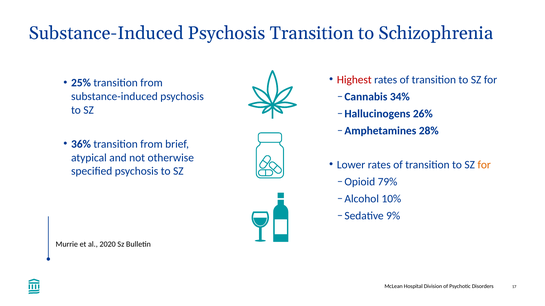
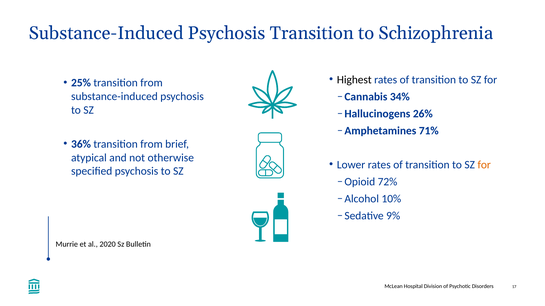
Highest colour: red -> black
28%: 28% -> 71%
79%: 79% -> 72%
